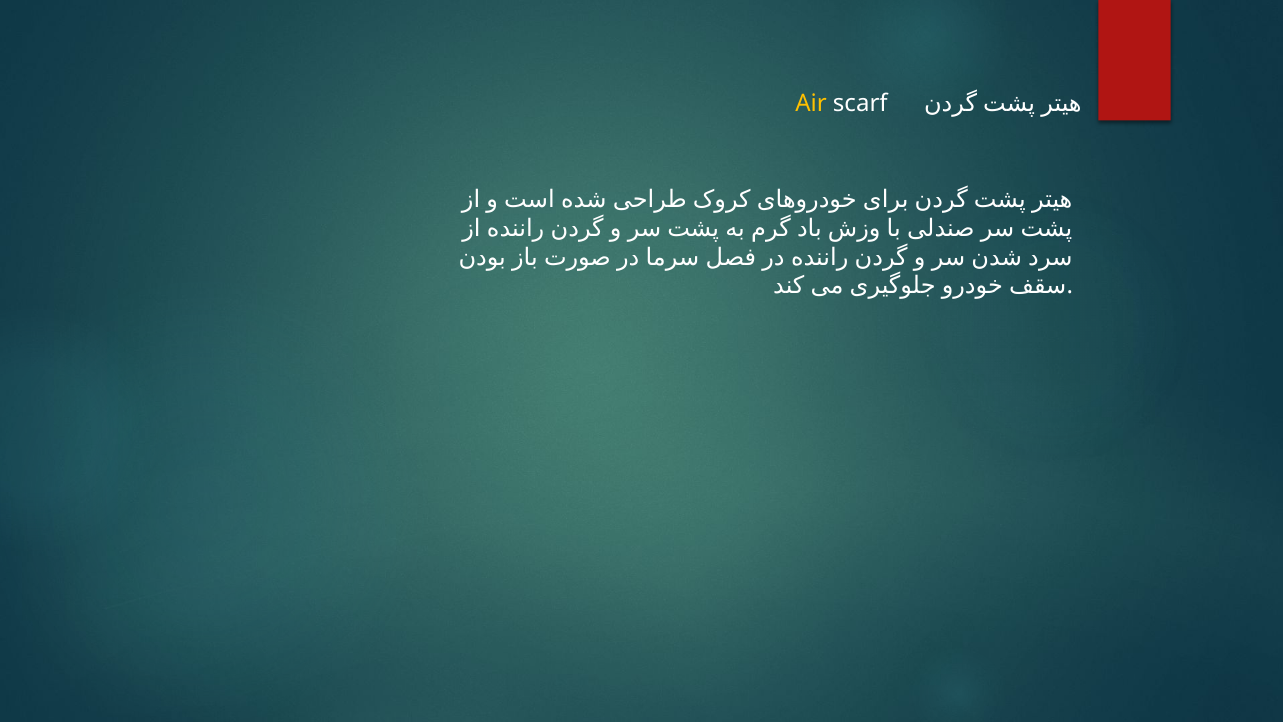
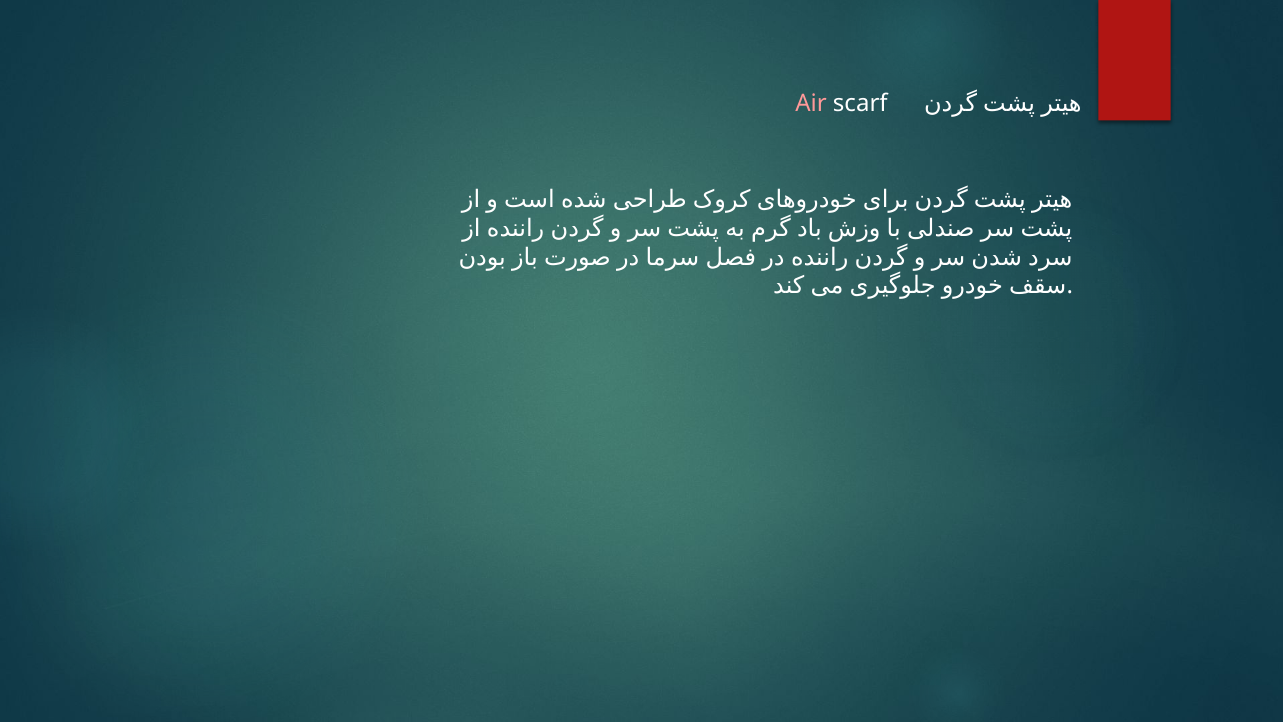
Air colour: yellow -> pink
